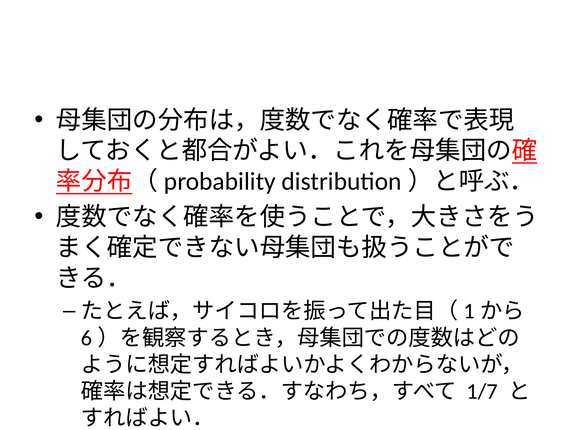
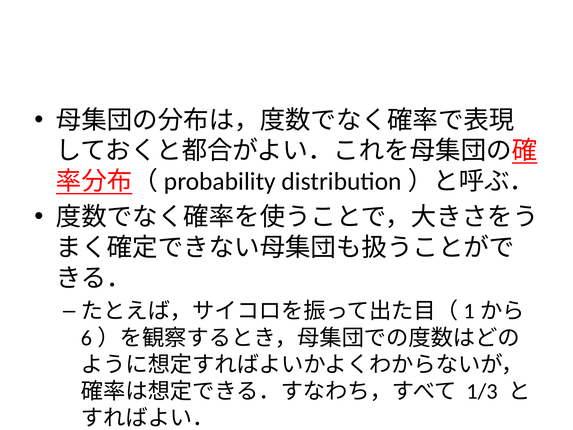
1/7: 1/7 -> 1/3
